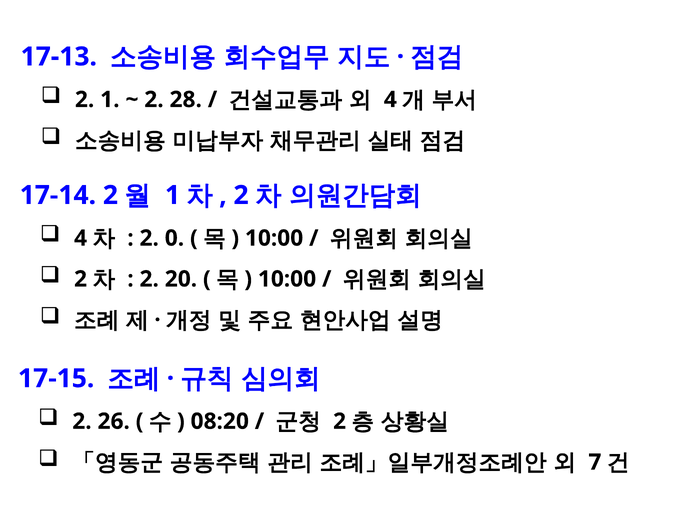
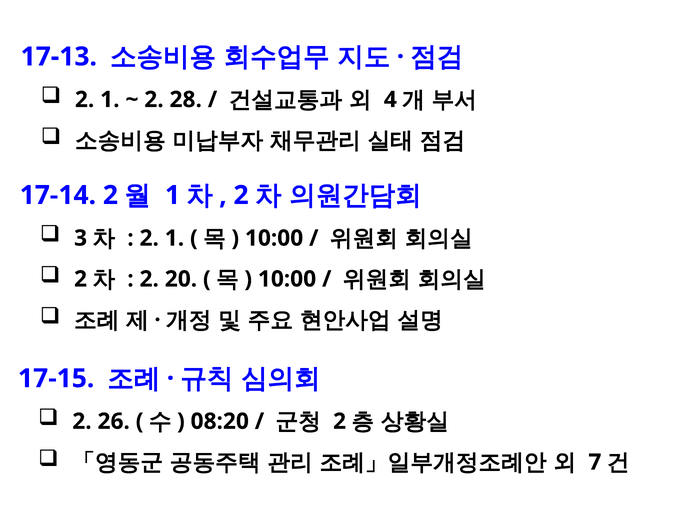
4 at (81, 238): 4 -> 3
0 at (174, 238): 0 -> 1
